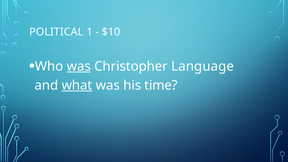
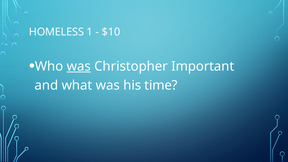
POLITICAL: POLITICAL -> HOMELESS
Language: Language -> Important
what underline: present -> none
